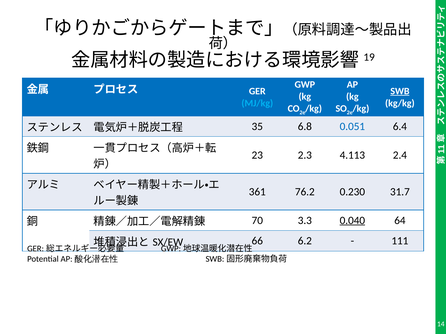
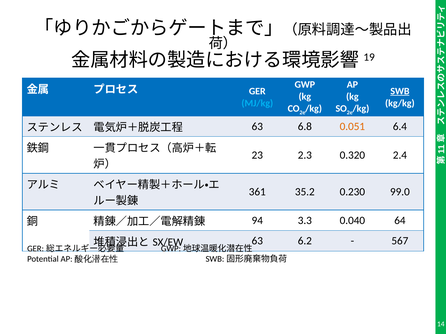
35 at (257, 127): 35 -> 63
0.051 colour: blue -> orange
4.113: 4.113 -> 0.320
76.2: 76.2 -> 35.2
31.7: 31.7 -> 99.0
70: 70 -> 94
0.040 underline: present -> none
66 at (257, 241): 66 -> 63
111: 111 -> 567
